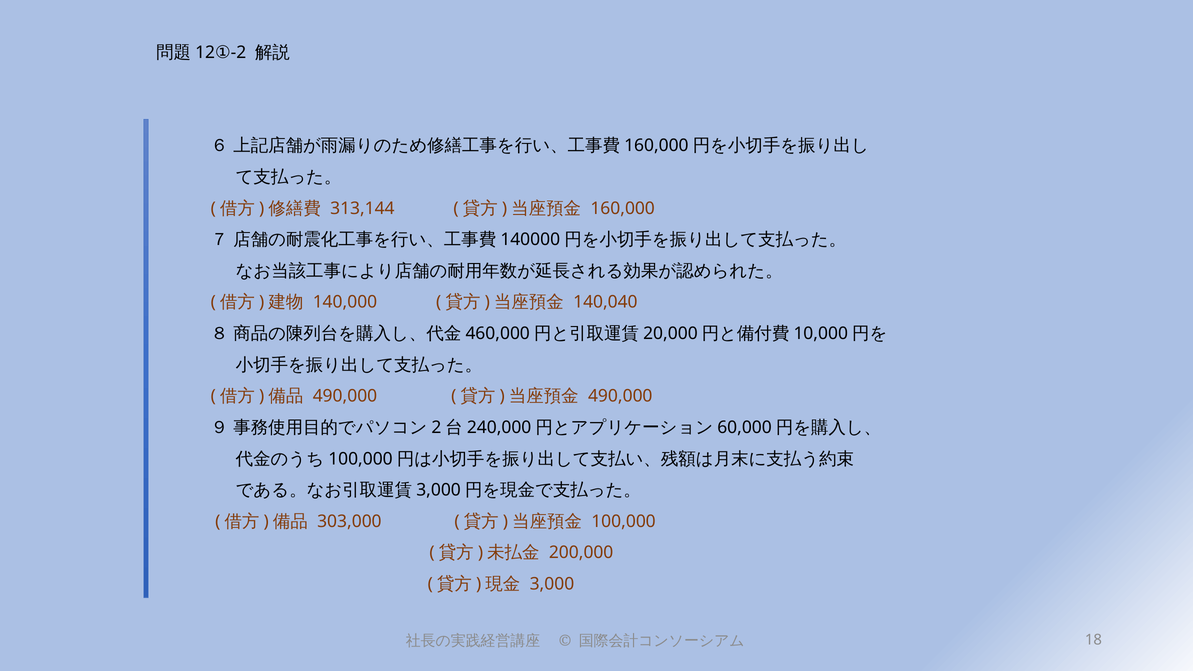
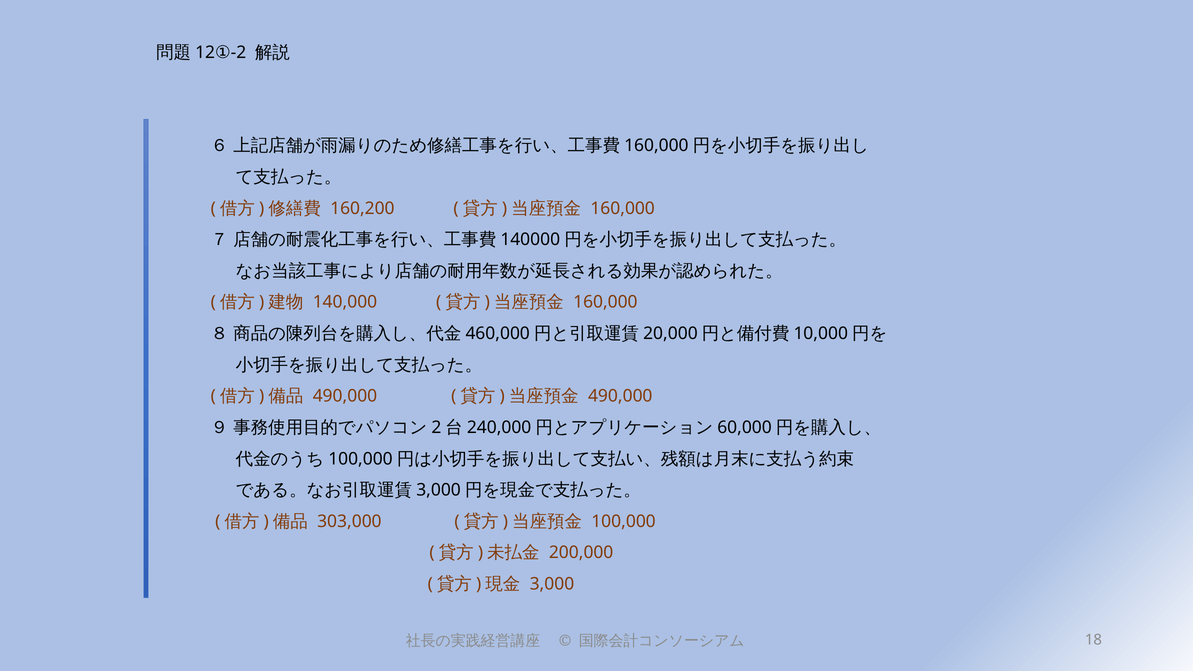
313,144: 313,144 -> 160,200
140,040 at (605, 302): 140,040 -> 160,000
